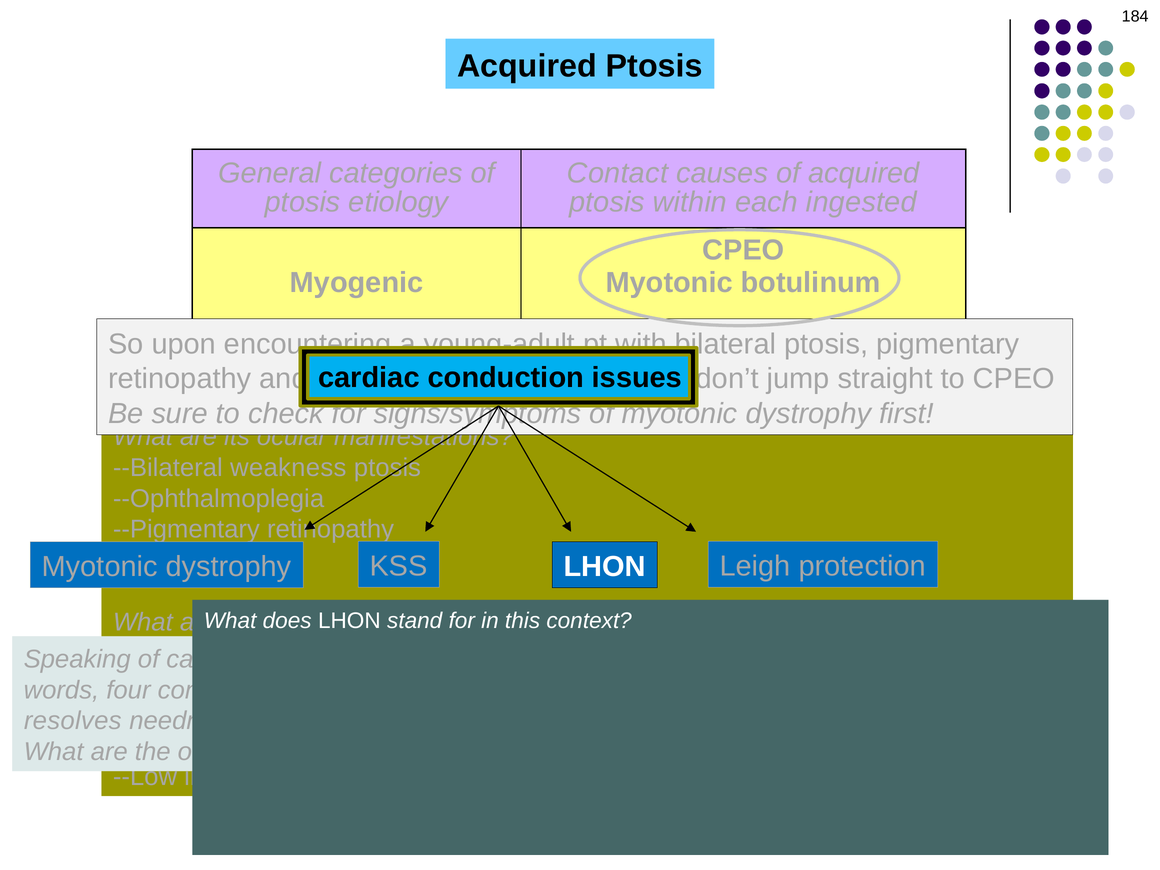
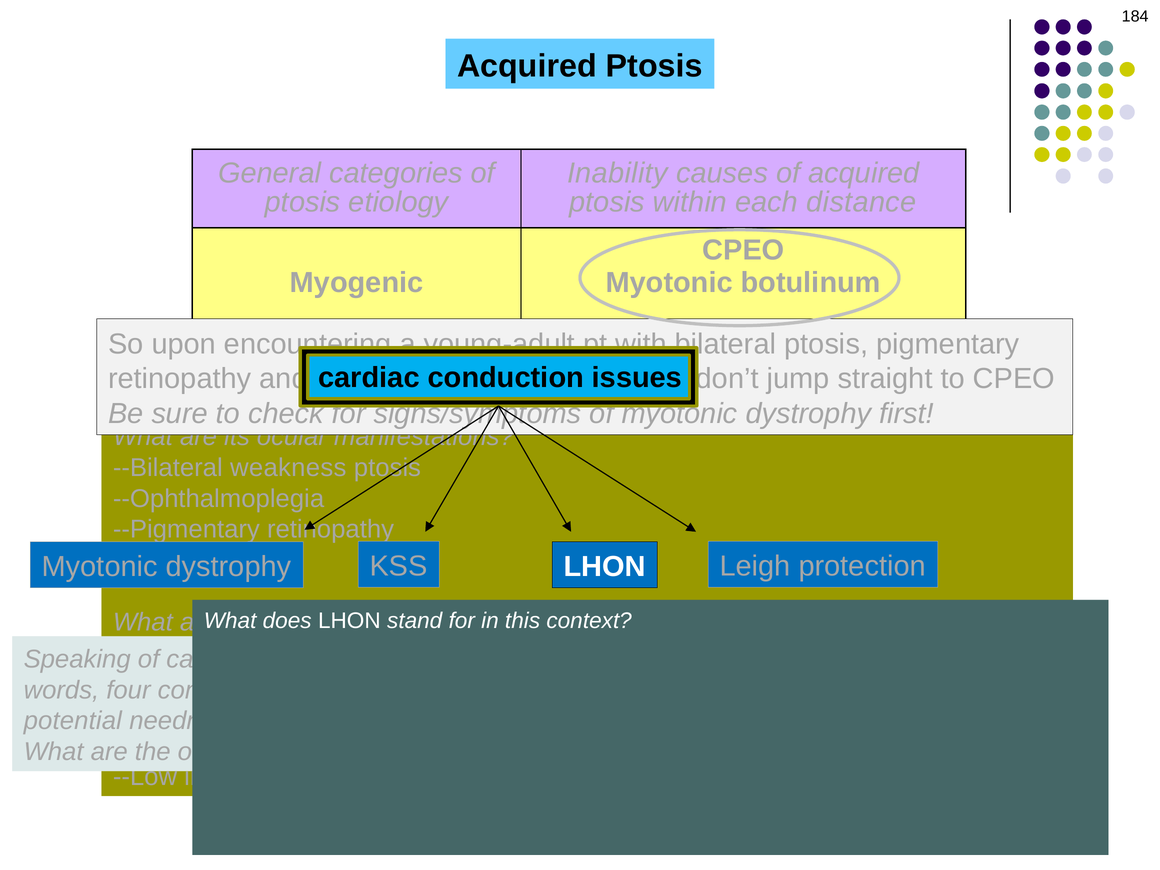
Contact: Contact -> Inability
ingested: ingested -> distance
resolves: resolves -> potential
